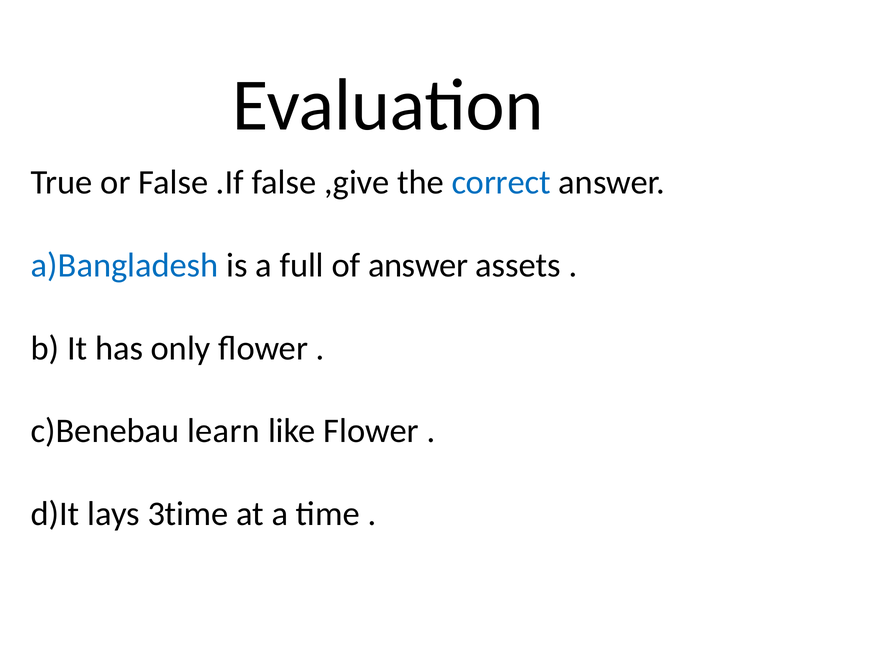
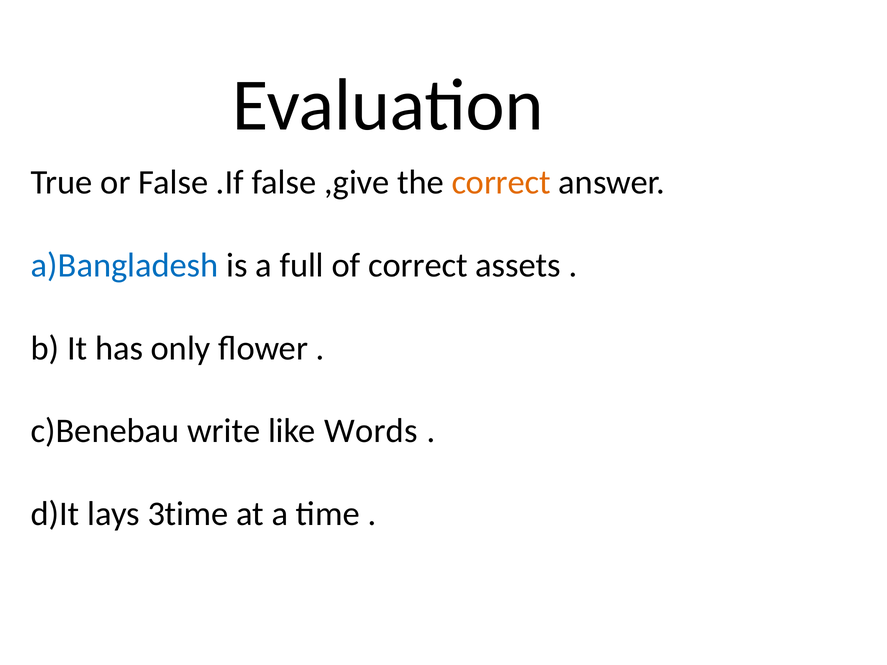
correct at (501, 183) colour: blue -> orange
of answer: answer -> correct
learn: learn -> write
like Flower: Flower -> Words
